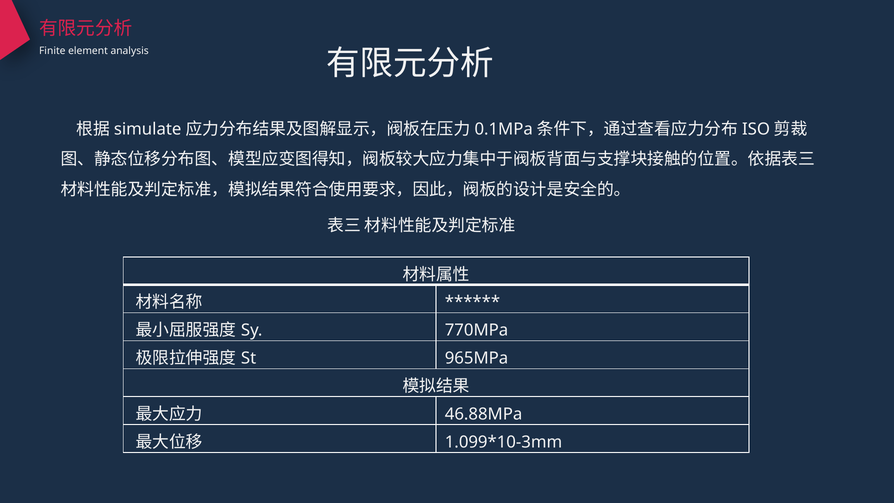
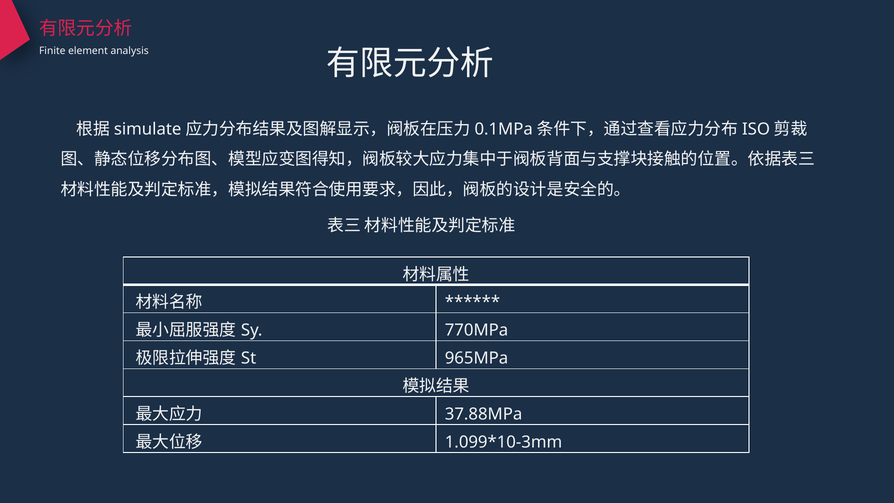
46.88MPa: 46.88MPa -> 37.88MPa
